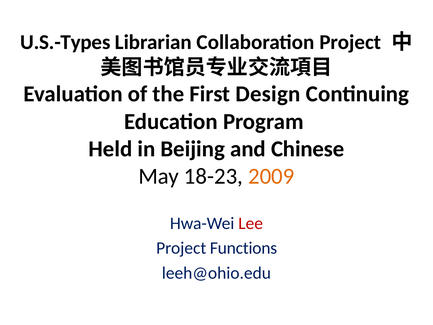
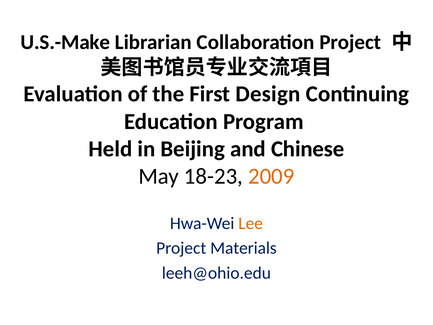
U.S.-Types: U.S.-Types -> U.S.-Make
Lee colour: red -> orange
Functions: Functions -> Materials
